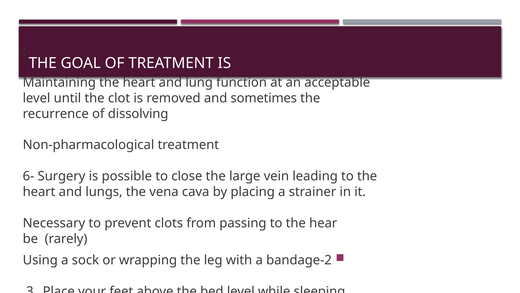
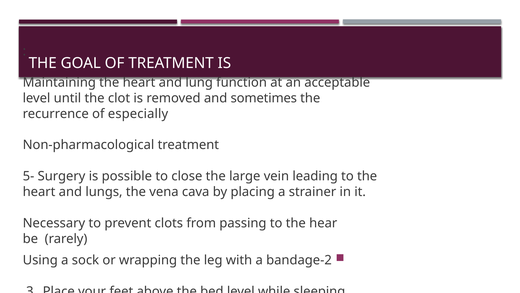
dissolving: dissolving -> especially
6-: 6- -> 5-
